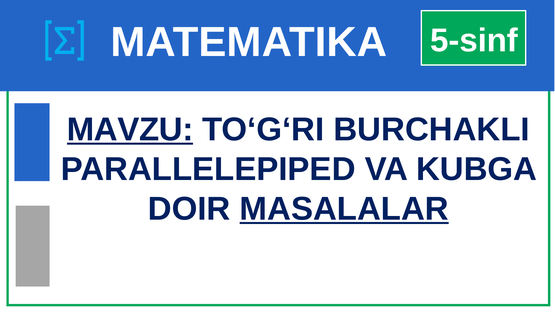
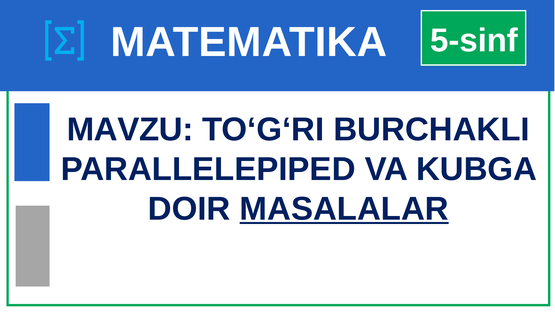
MAVZU underline: present -> none
